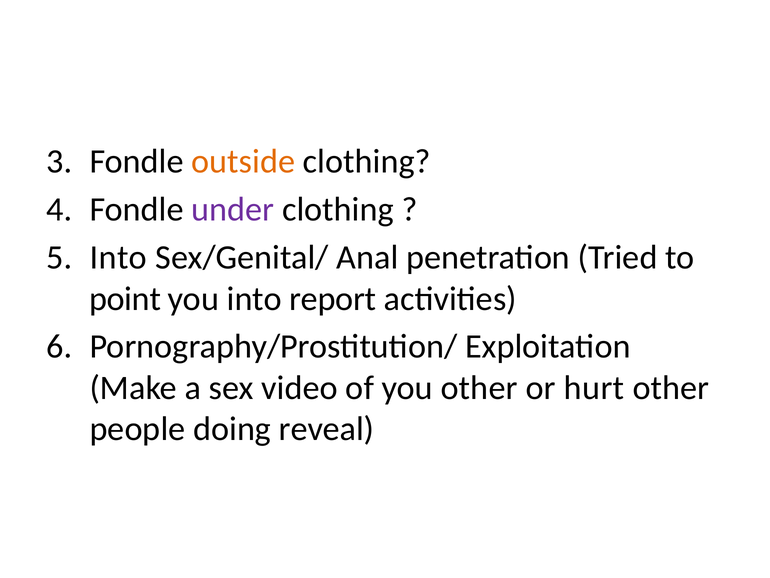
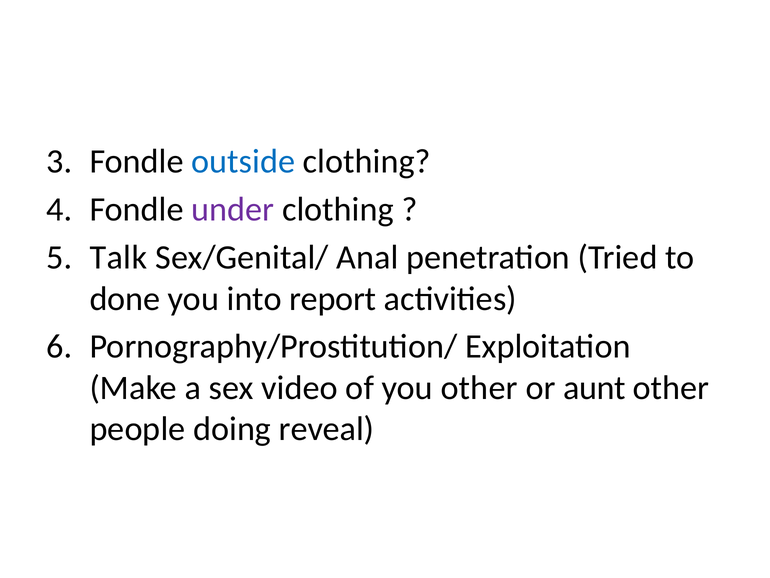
outside colour: orange -> blue
Into at (118, 257): Into -> Talk
point: point -> done
hurt: hurt -> aunt
